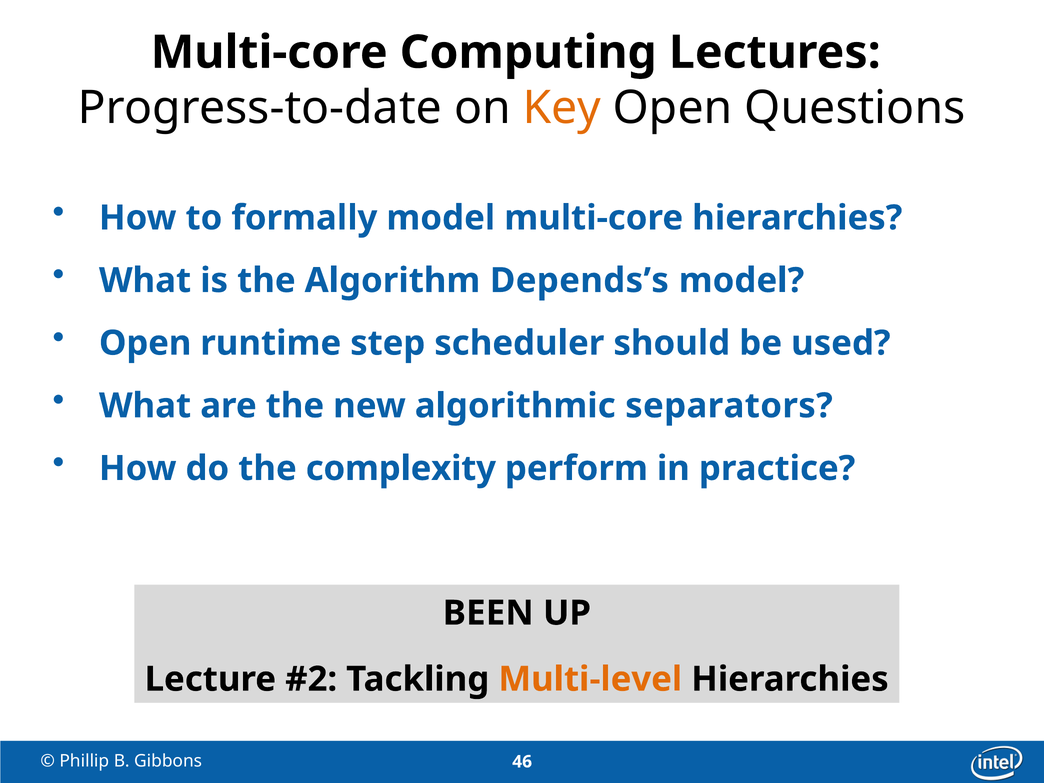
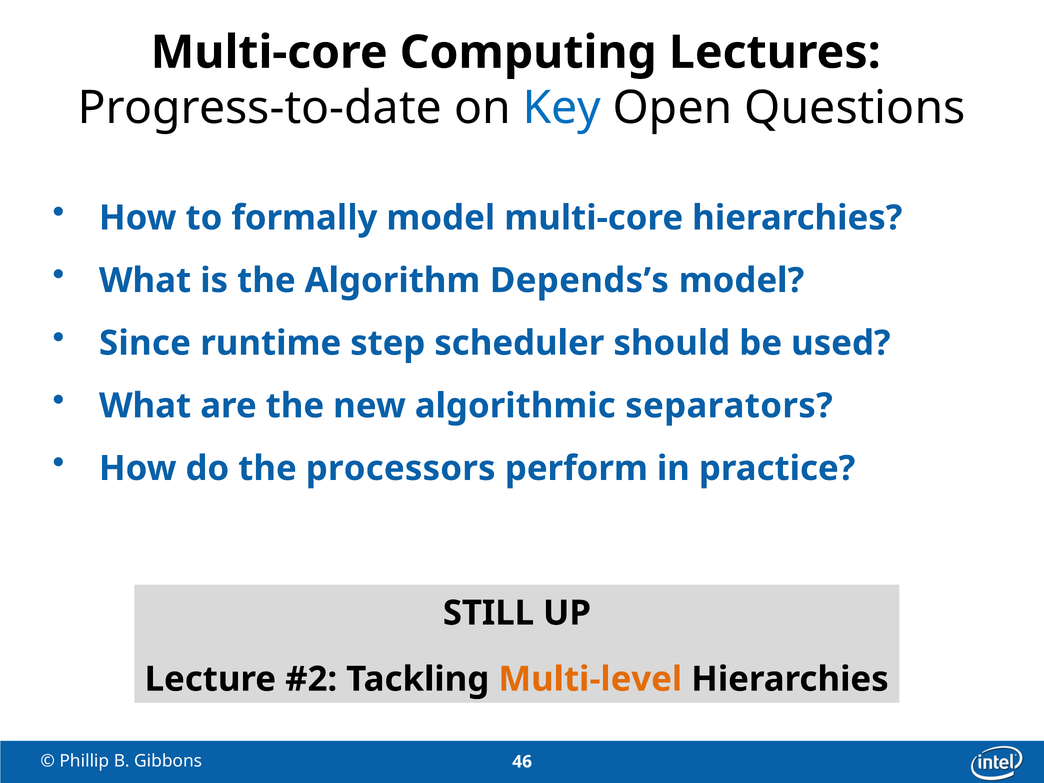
Key colour: orange -> blue
Open at (145, 343): Open -> Since
complexity: complexity -> processors
BEEN: BEEN -> STILL
